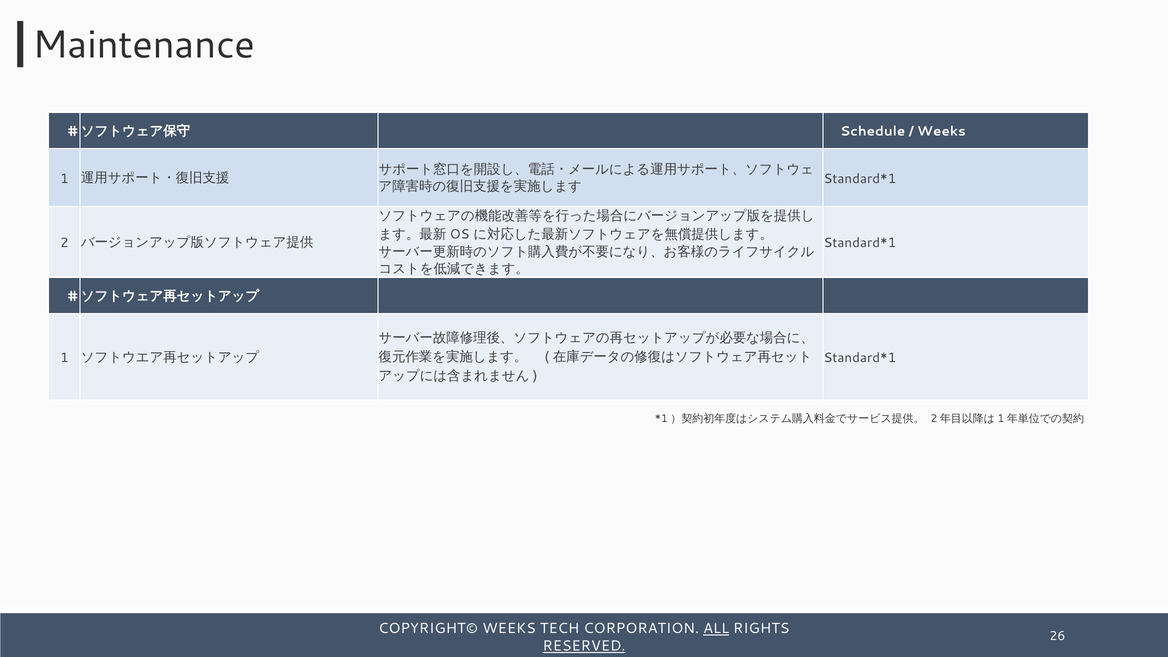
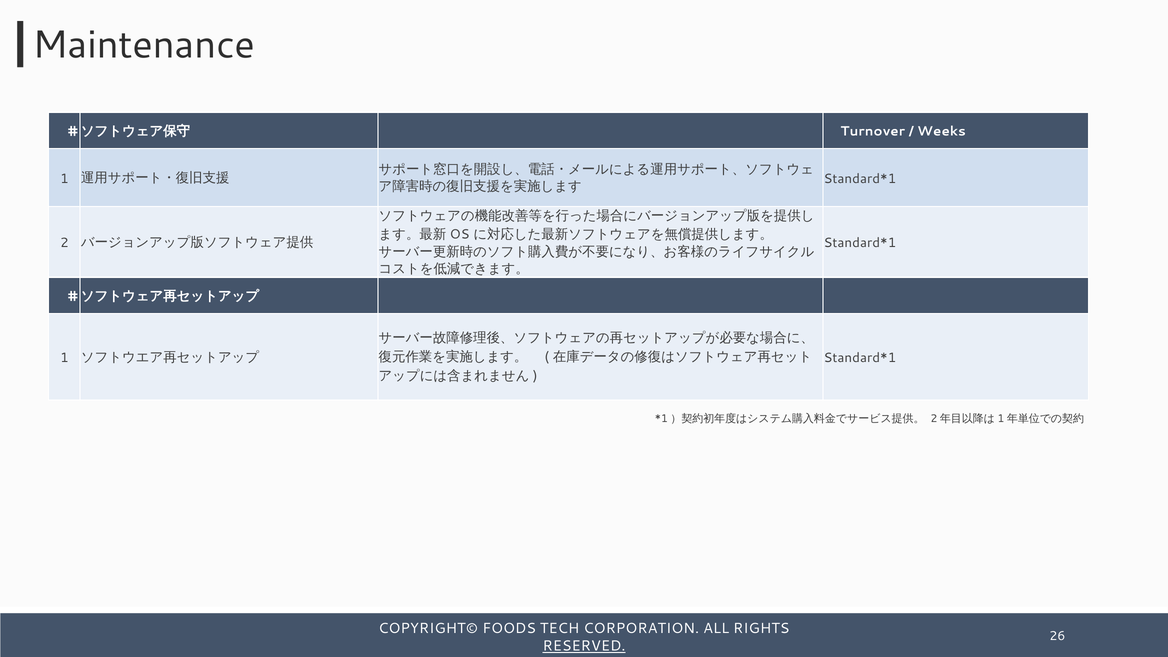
Schedule: Schedule -> Turnover
COPYRIGHT© WEEKS: WEEKS -> FOODS
ALL underline: present -> none
